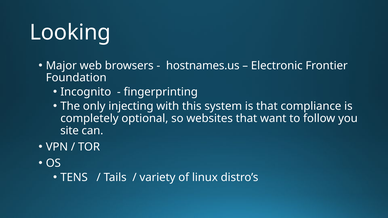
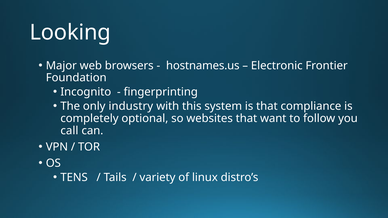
injecting: injecting -> industry
site: site -> call
